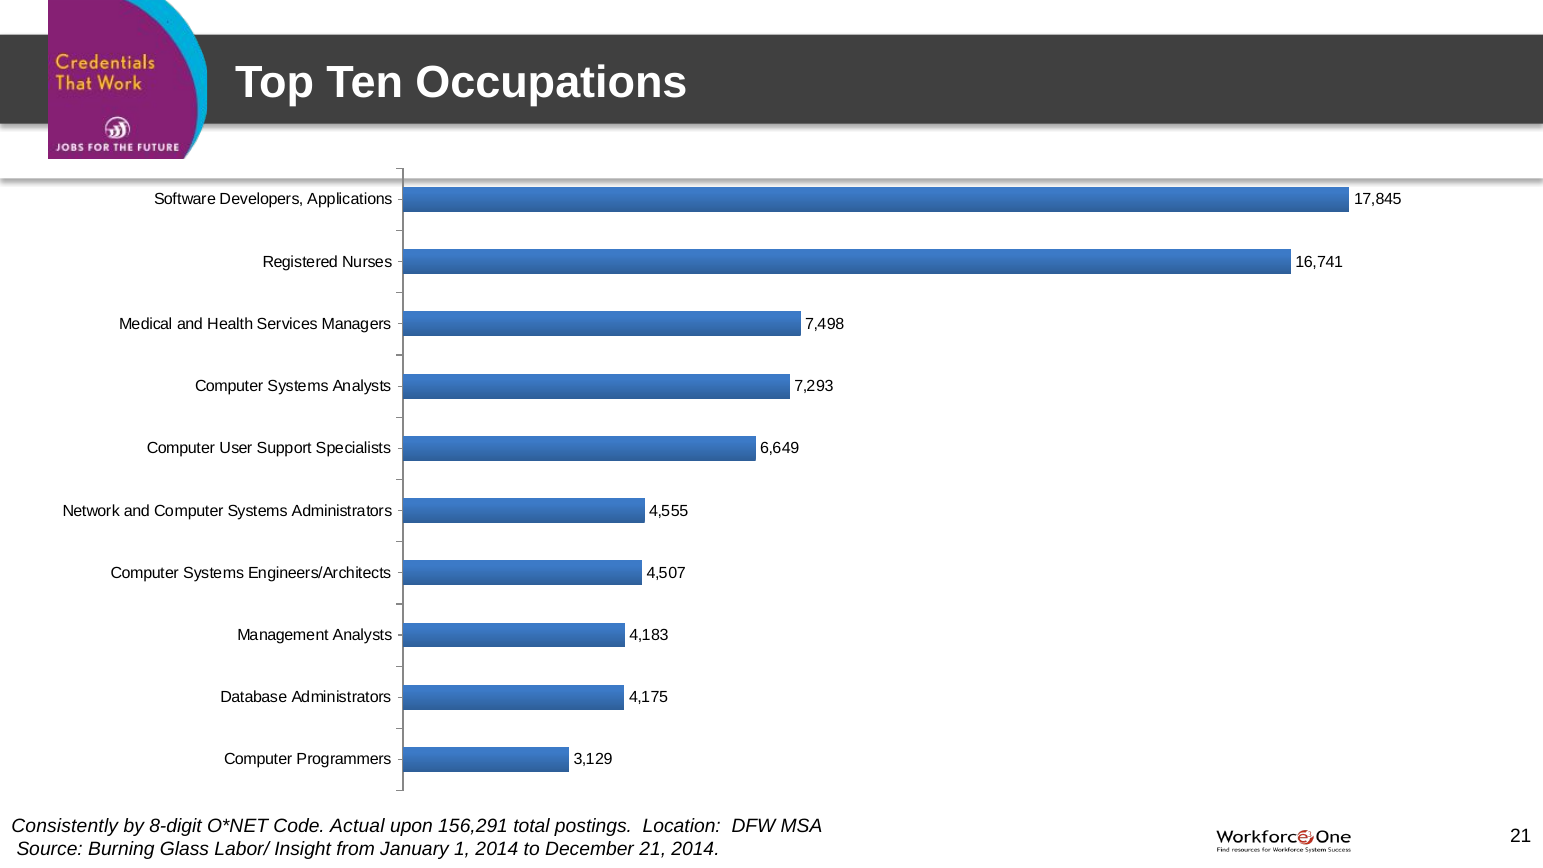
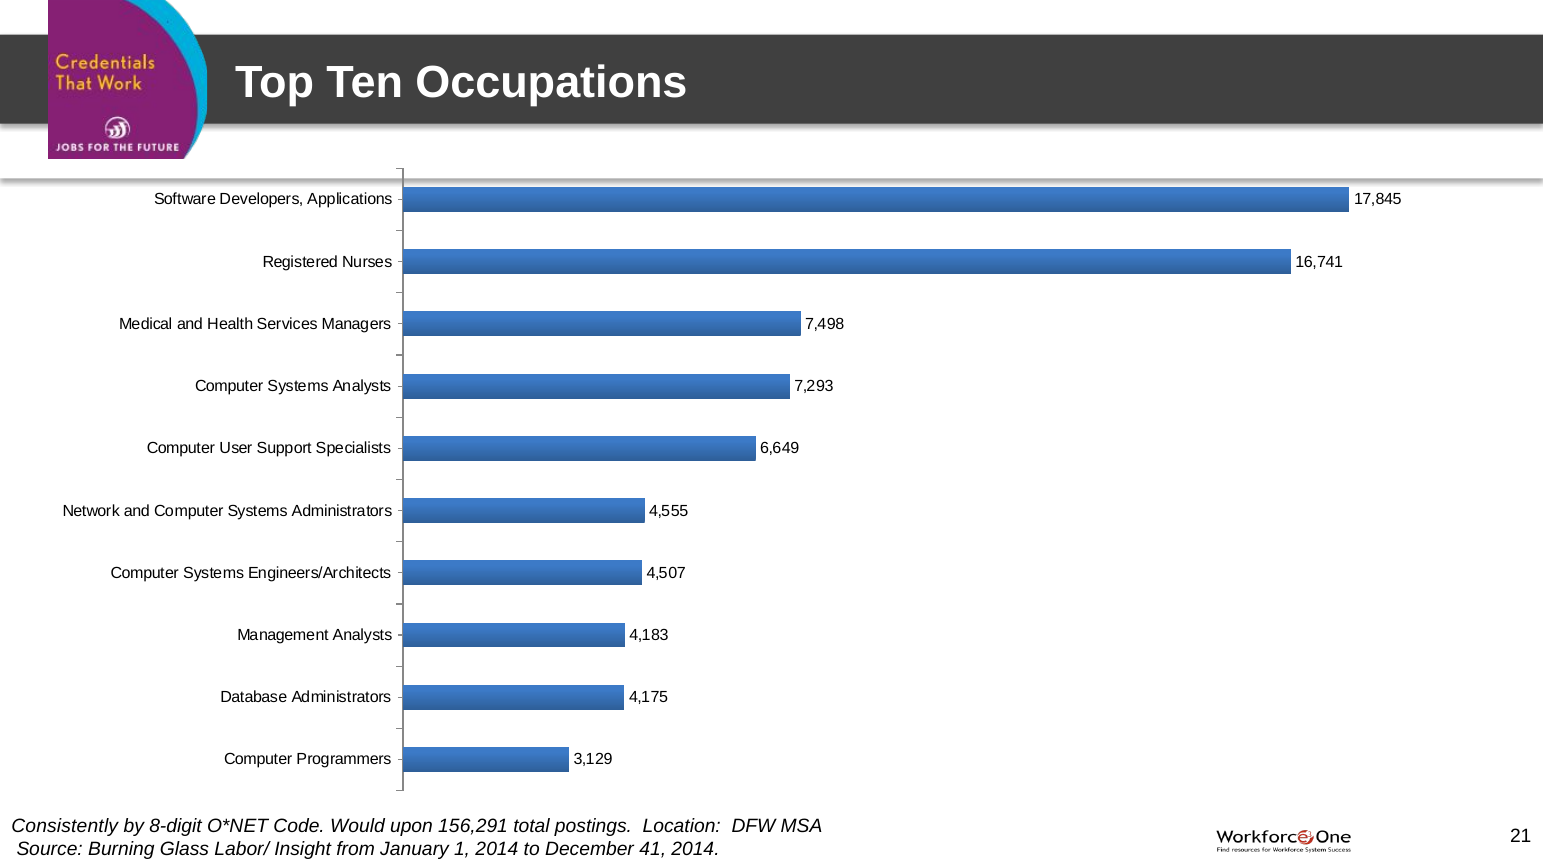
Actual: Actual -> Would
December 21: 21 -> 41
